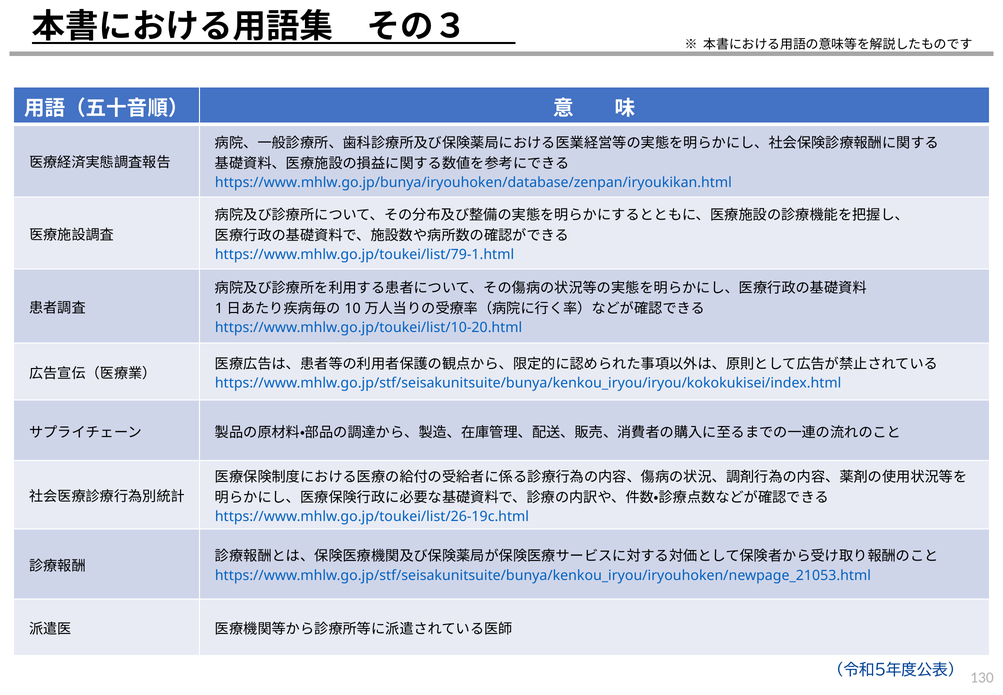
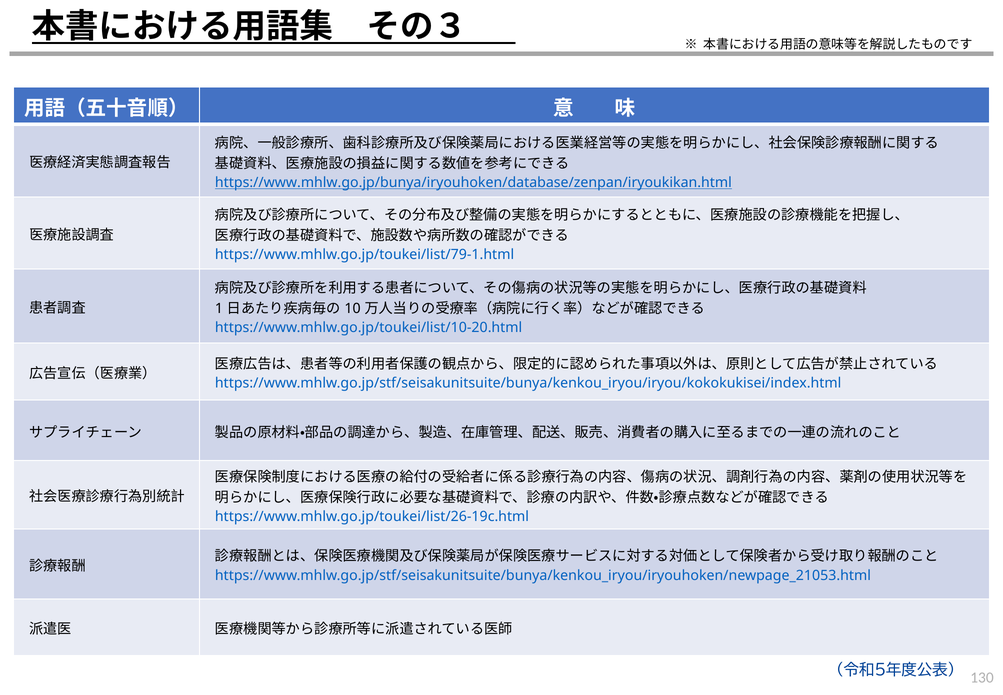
https://www.mhlw.go.jp/bunya/iryouhoken/database/zenpan/iryoukikan.html underline: none -> present
